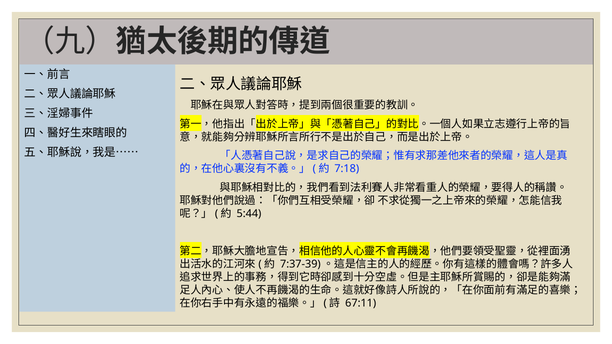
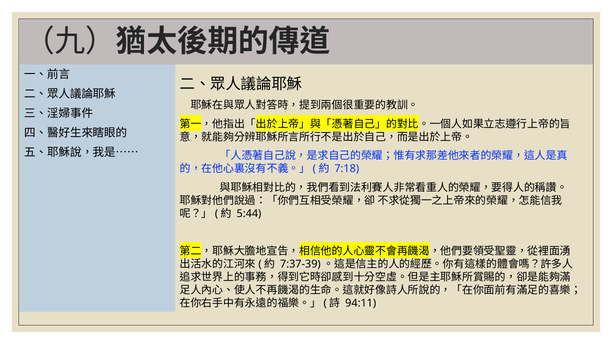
67:11: 67:11 -> 94:11
